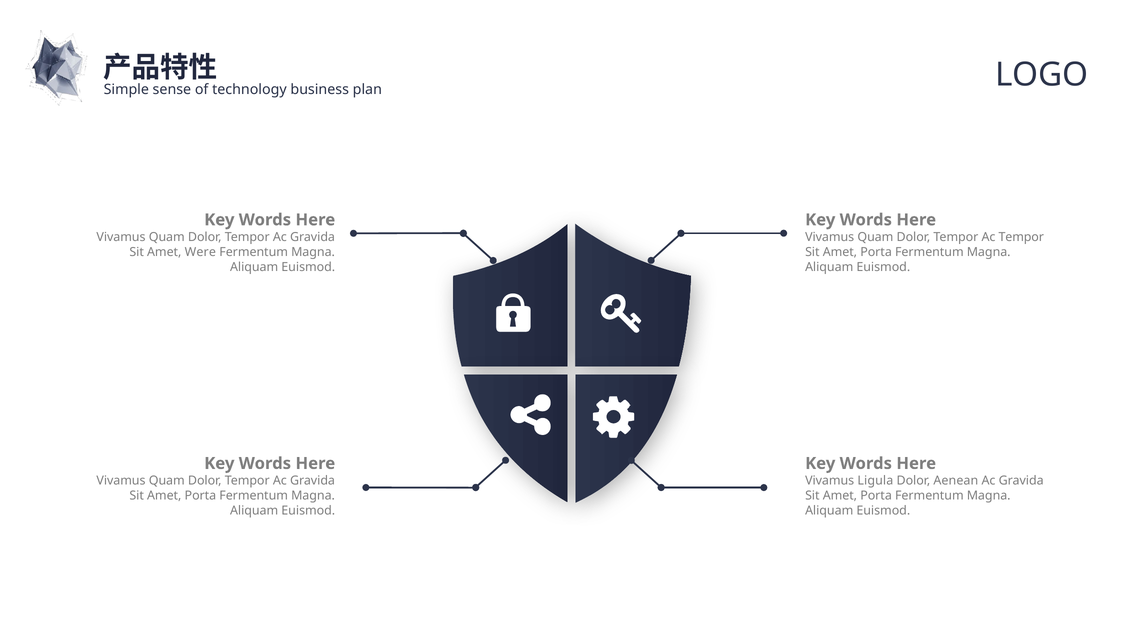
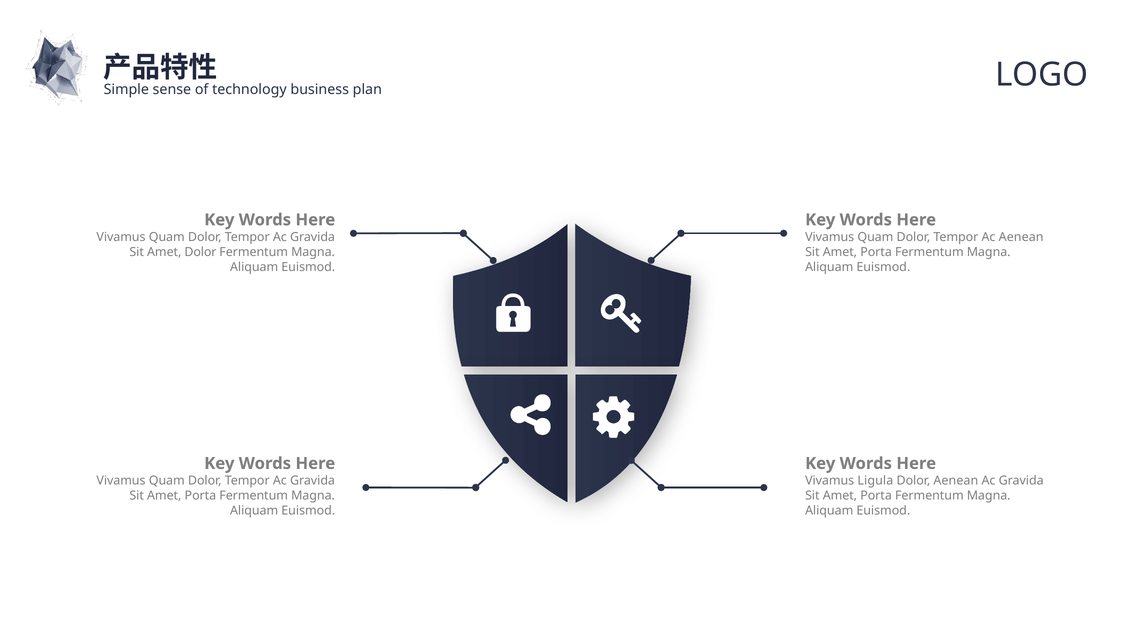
Ac Tempor: Tempor -> Aenean
Amet Were: Were -> Dolor
